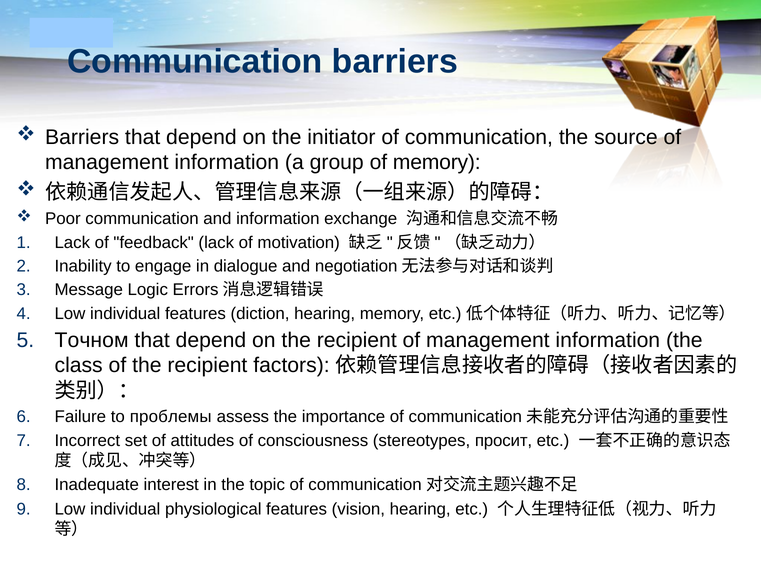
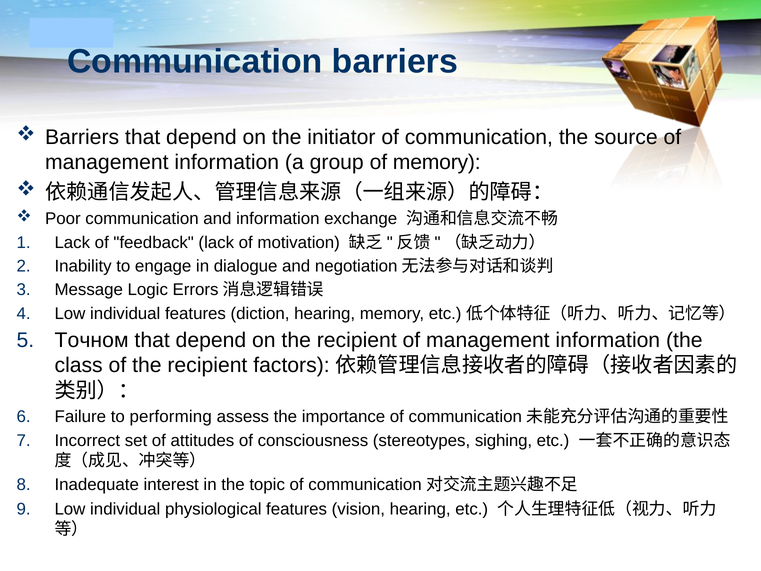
проблемы: проблемы -> performing
просит: просит -> sighing
